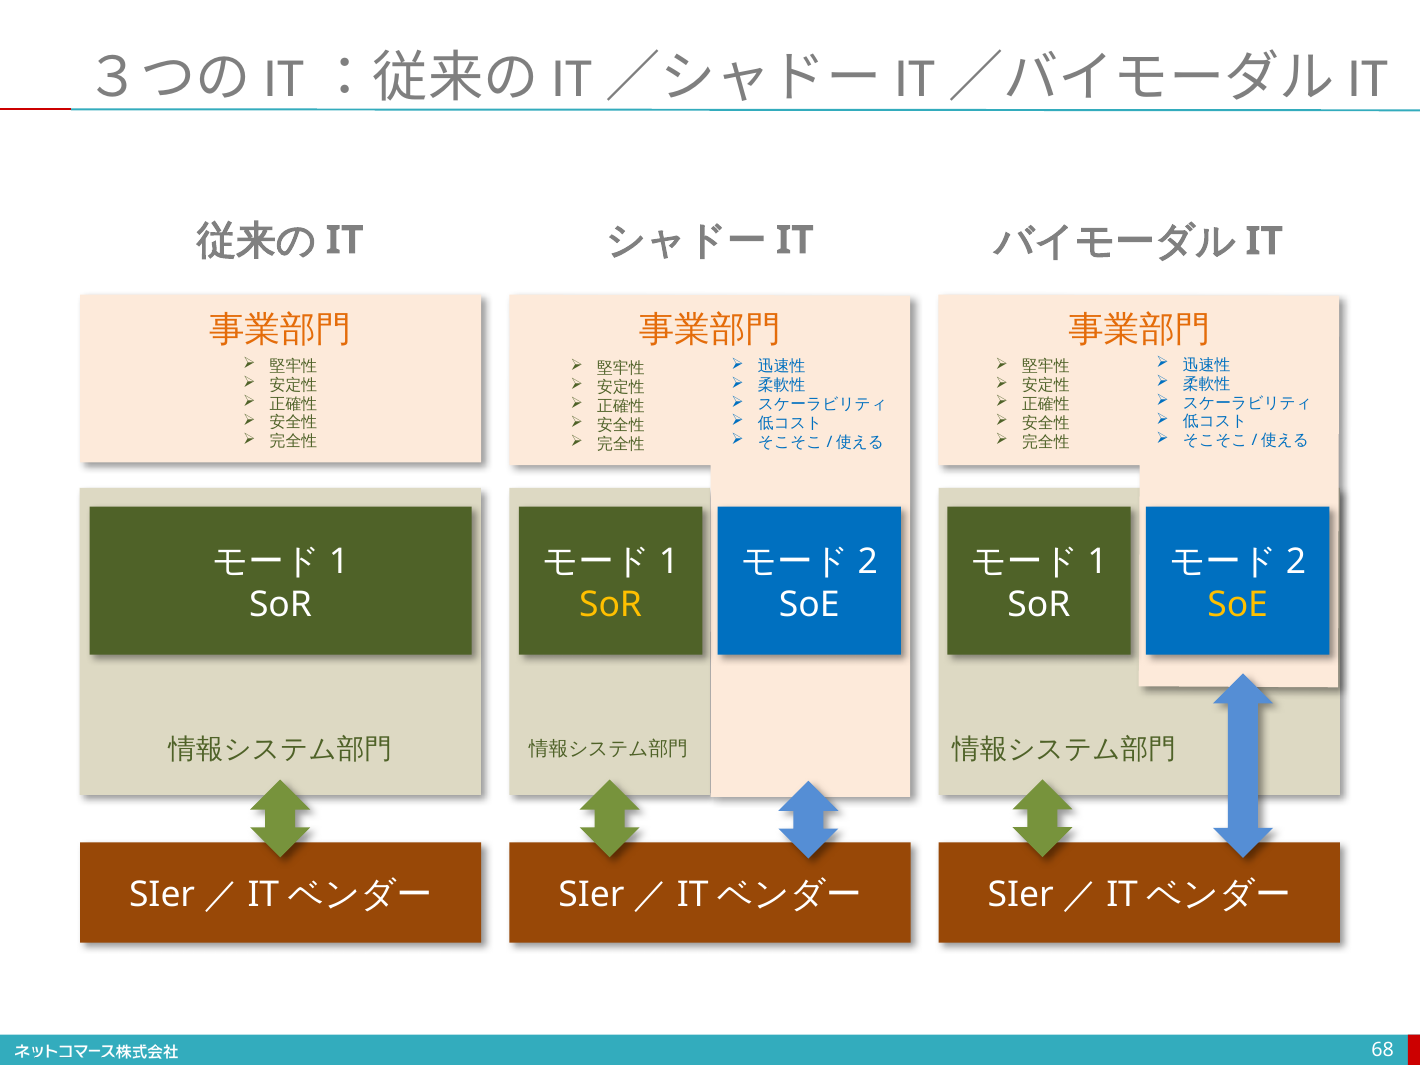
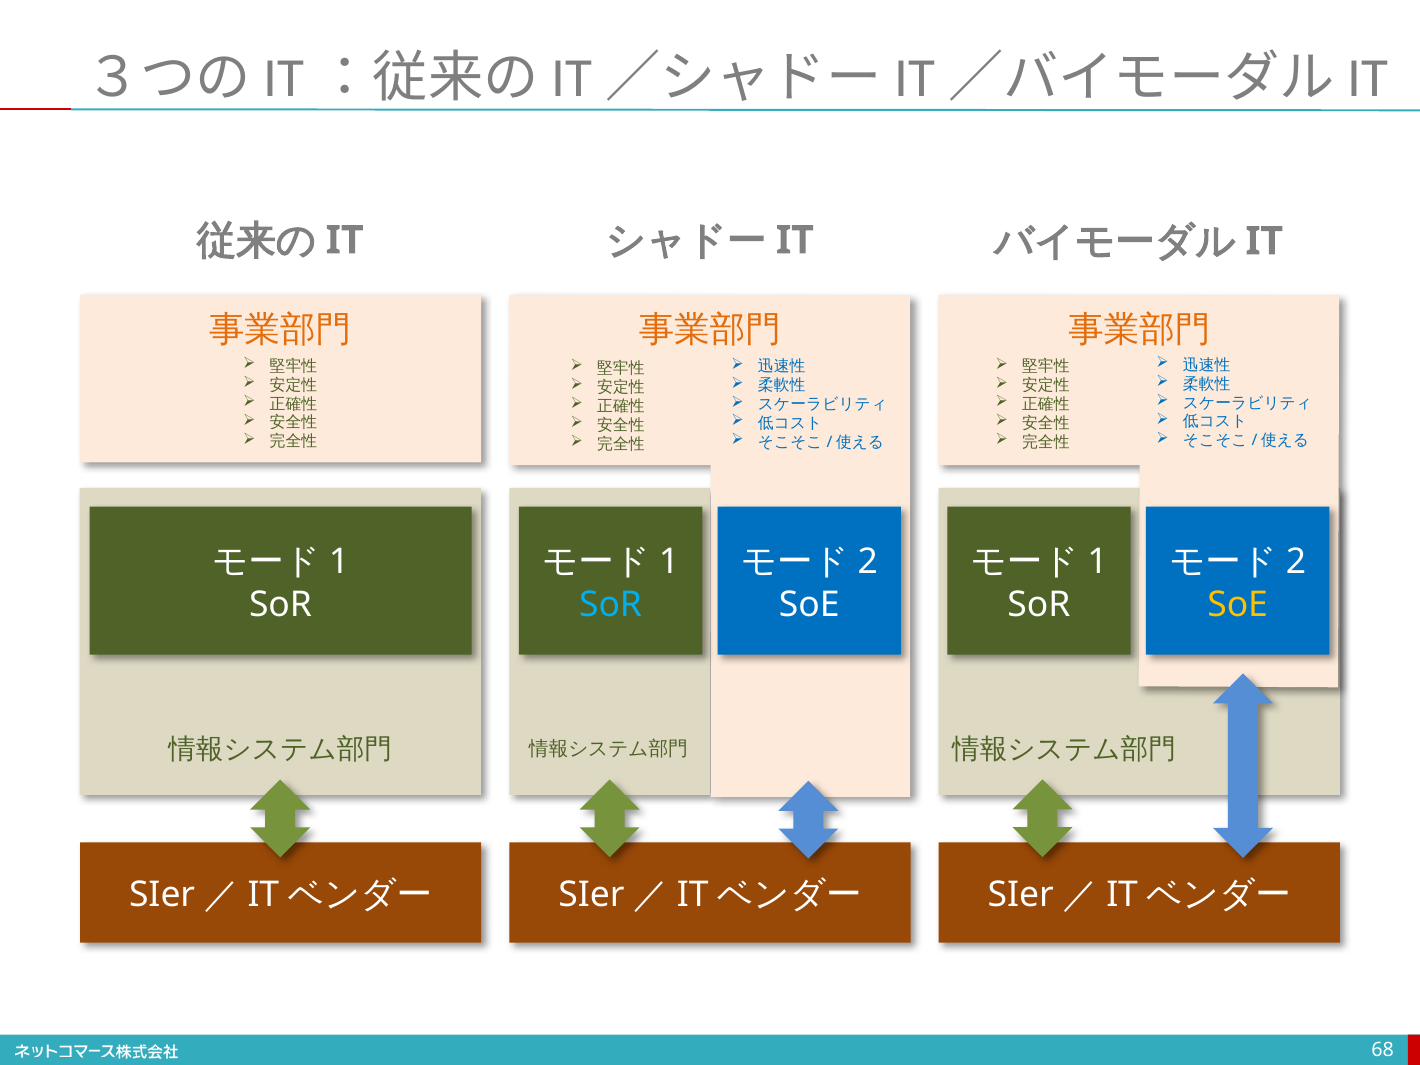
SoR at (611, 604) colour: yellow -> light blue
